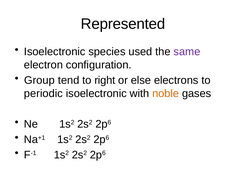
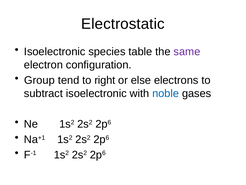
Represented: Represented -> Electrostatic
used: used -> table
periodic: periodic -> subtract
noble colour: orange -> blue
